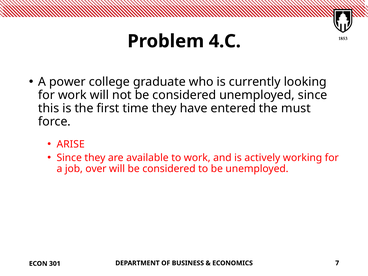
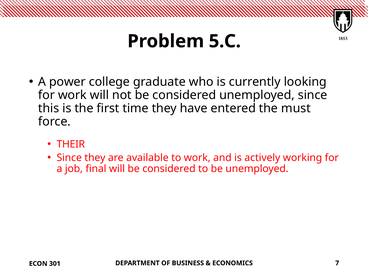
4.C: 4.C -> 5.C
ARISE: ARISE -> THEIR
over: over -> final
